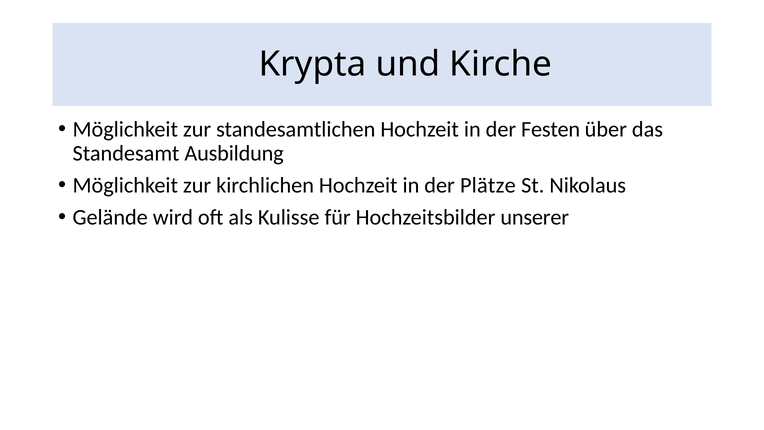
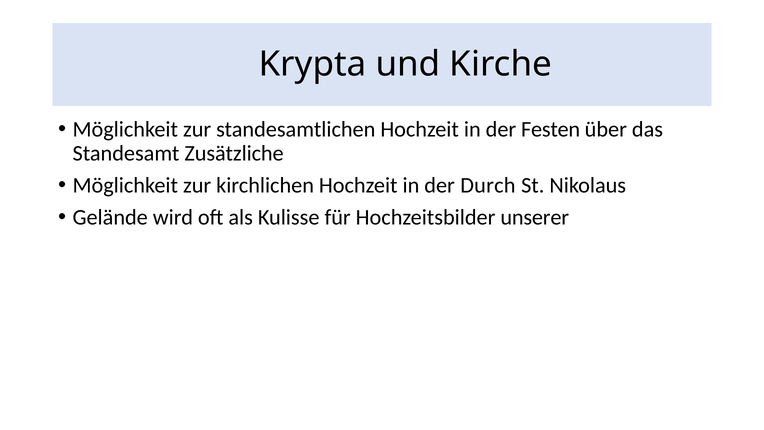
Ausbildung: Ausbildung -> Zusätzliche
Plätze: Plätze -> Durch
